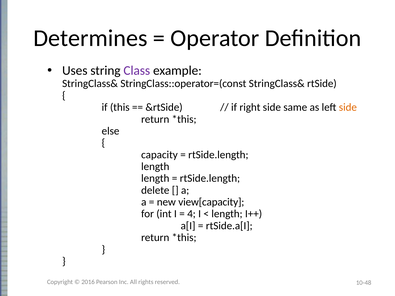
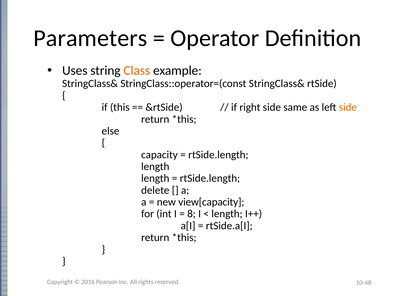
Determines: Determines -> Parameters
Class colour: purple -> orange
4: 4 -> 8
